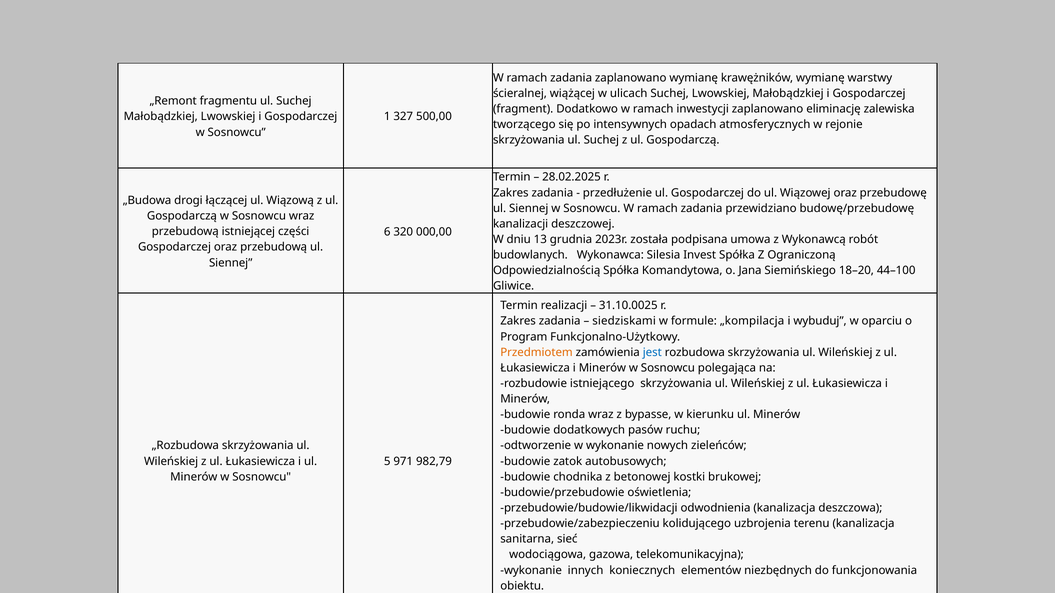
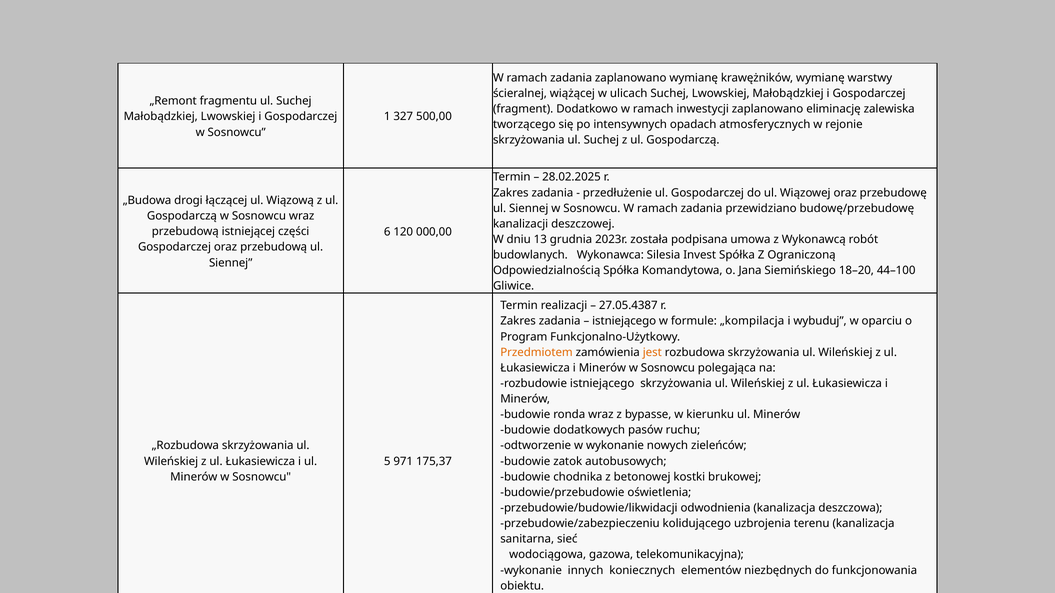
320: 320 -> 120
31.10.0025: 31.10.0025 -> 27.05.4387
siedziskami at (624, 321): siedziskami -> istniejącego
jest colour: blue -> orange
982,79: 982,79 -> 175,37
